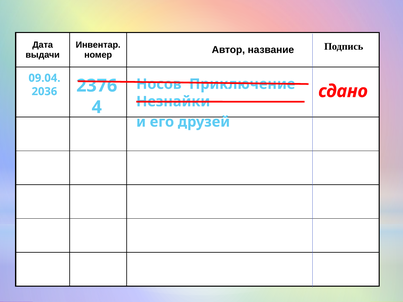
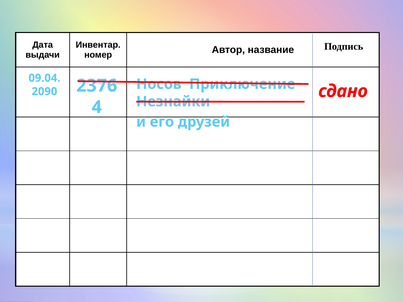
2036: 2036 -> 2090
